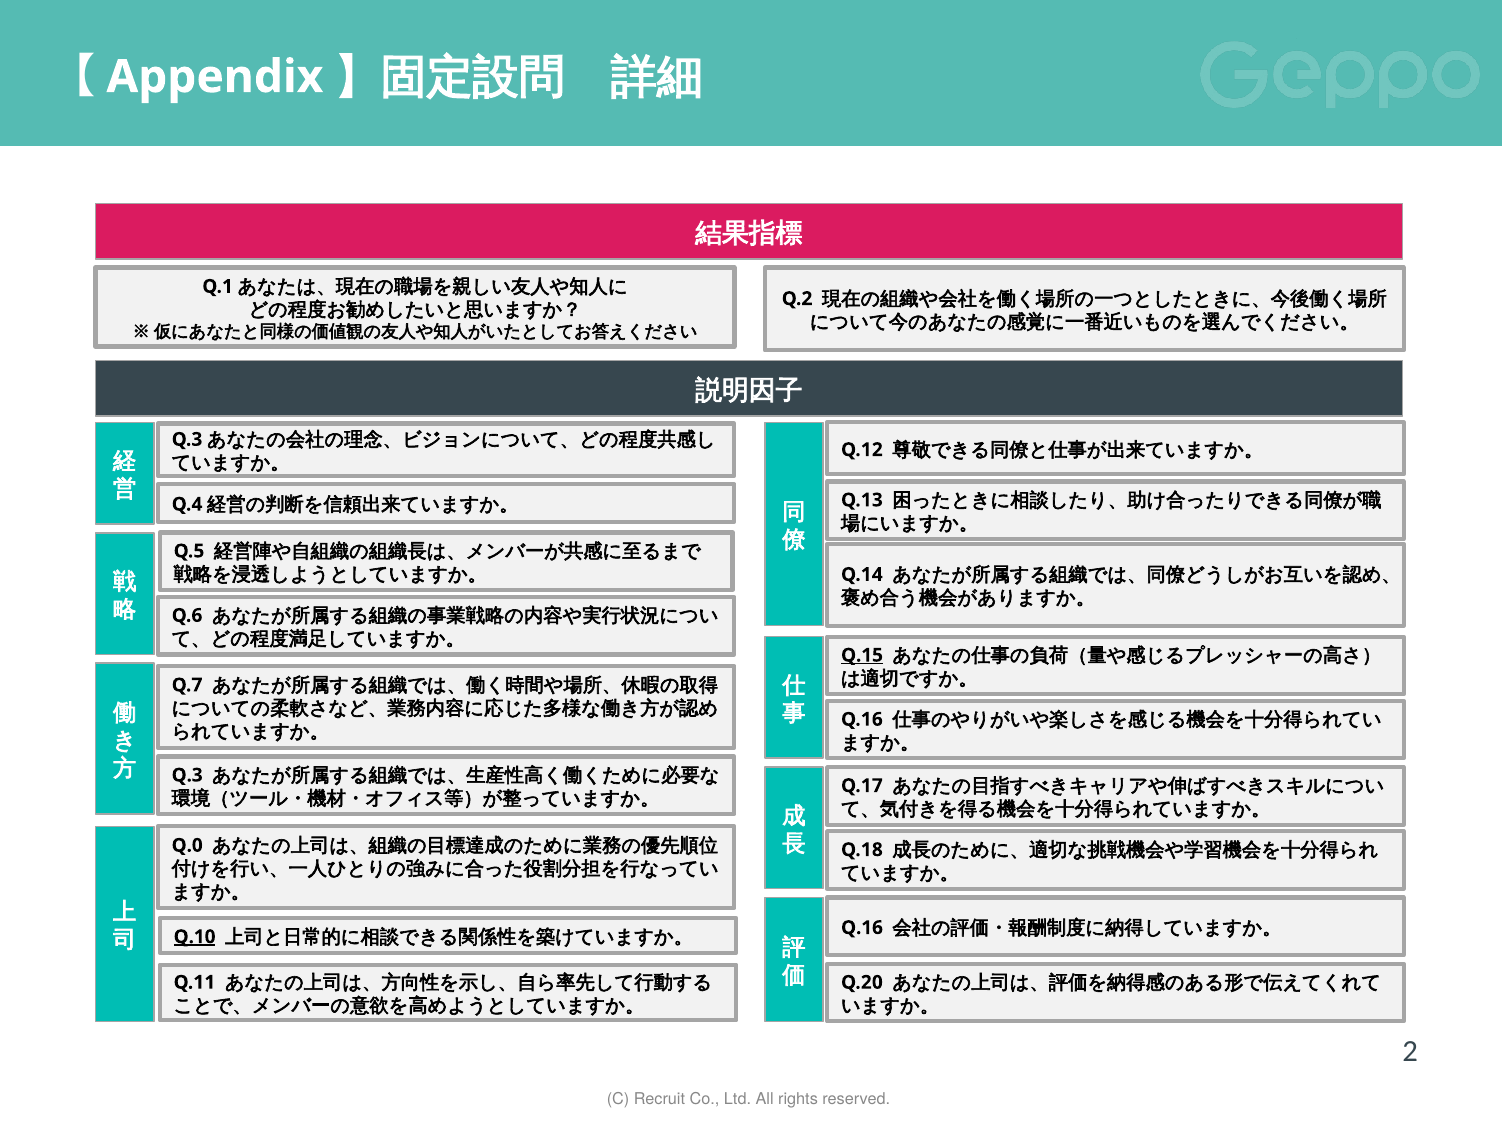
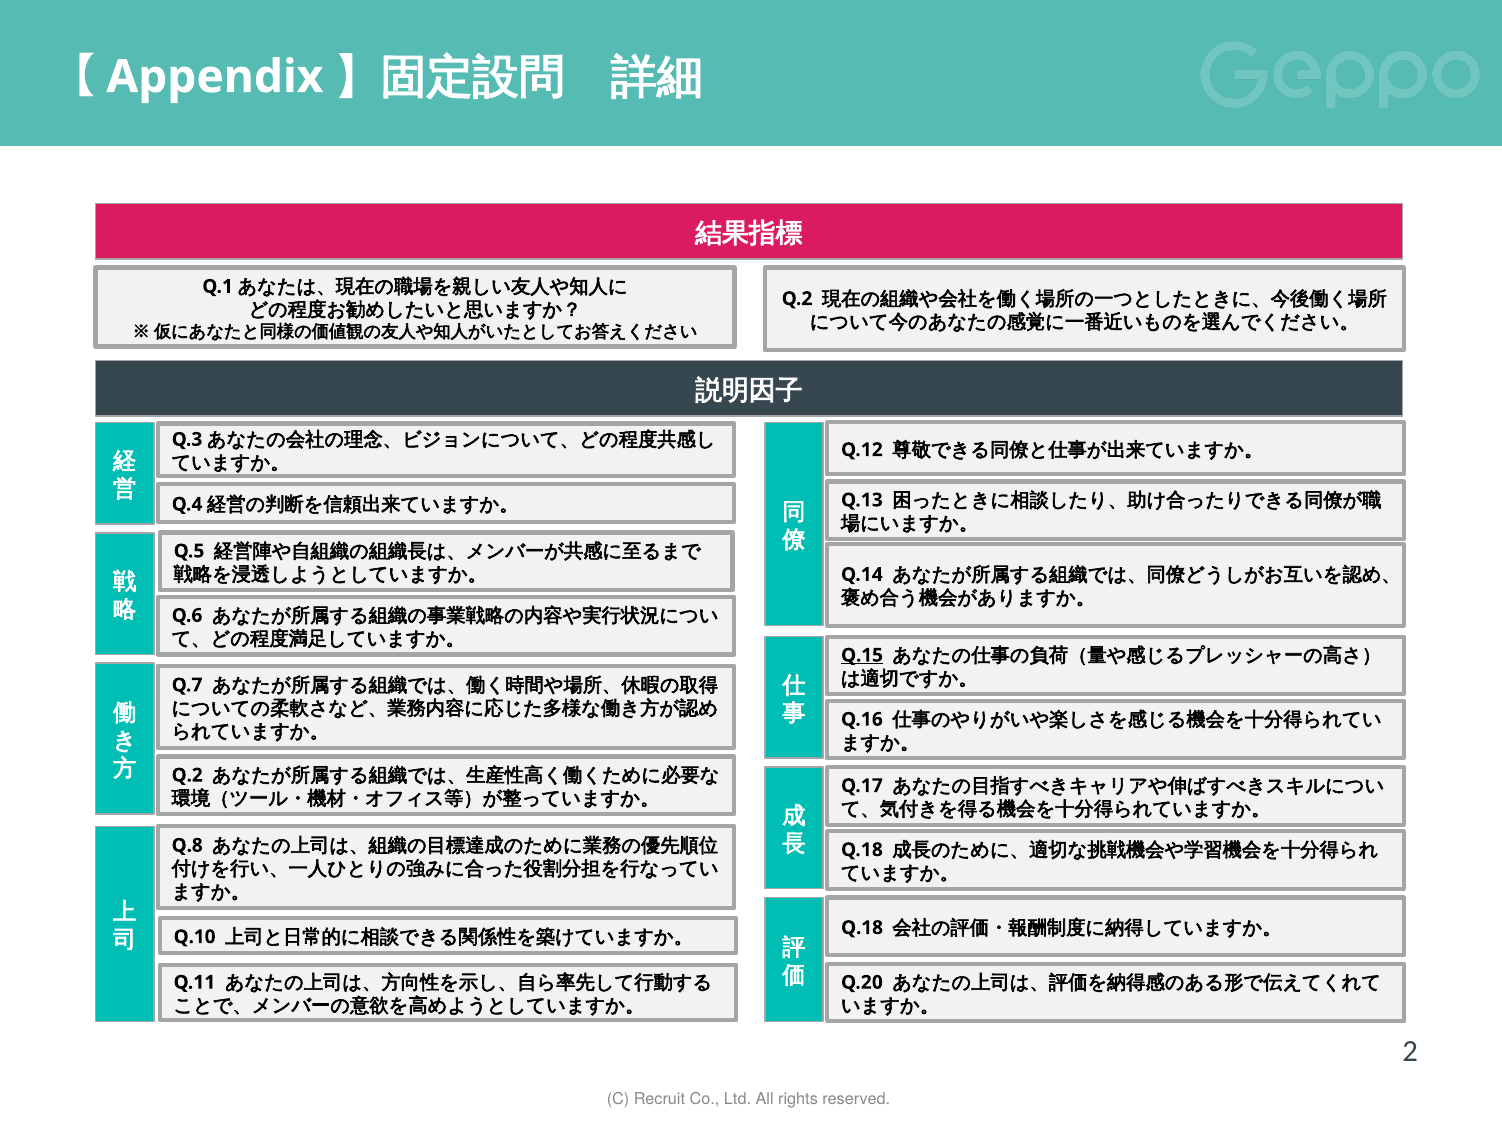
Q.3 at (187, 775): Q.3 -> Q.2
Q.0: Q.0 -> Q.8
Q.16 at (862, 927): Q.16 -> Q.18
Q.10 underline: present -> none
